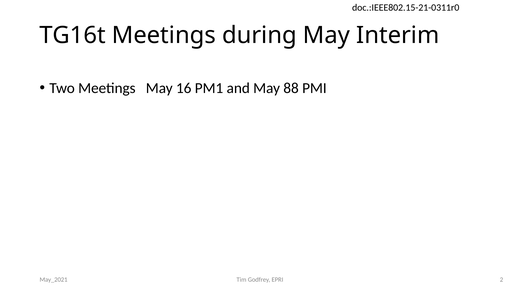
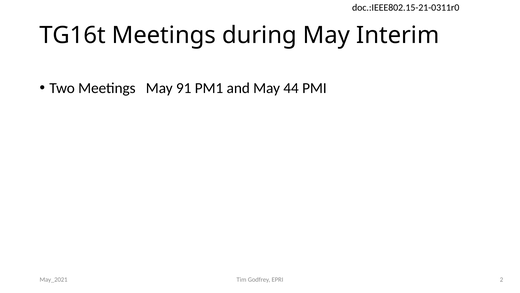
16: 16 -> 91
88: 88 -> 44
